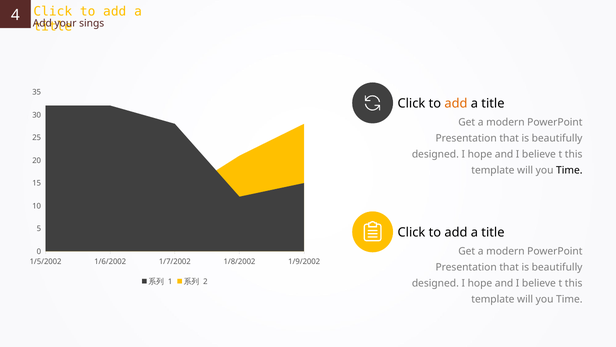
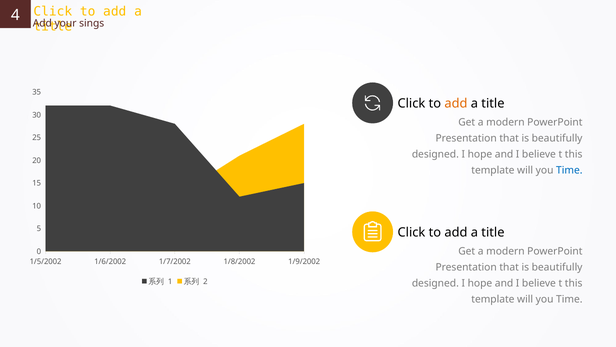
Time at (569, 170) colour: black -> blue
